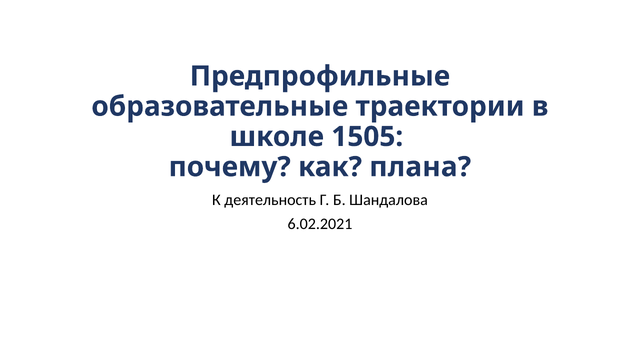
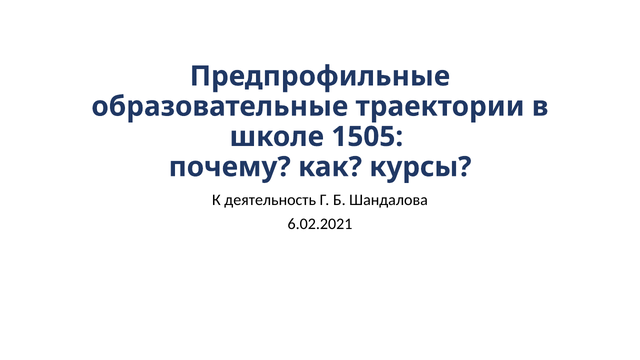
плана: плана -> курсы
